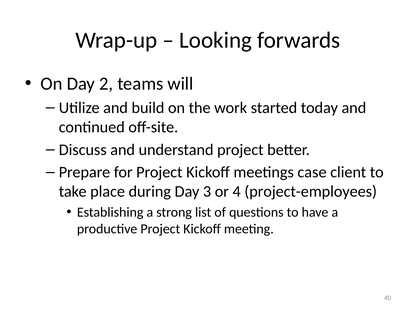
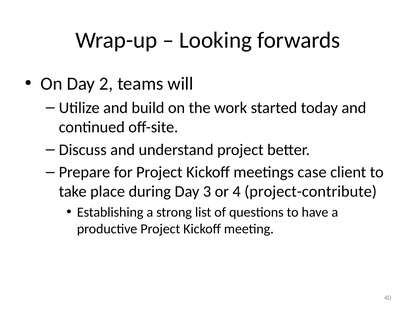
project-employees: project-employees -> project-contribute
